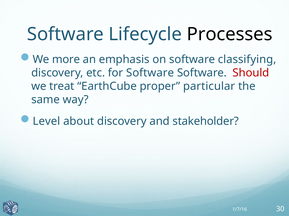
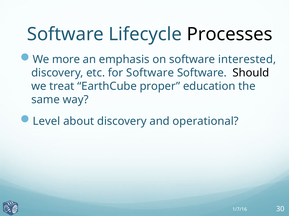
classifying: classifying -> interested
Should colour: red -> black
particular: particular -> education
stakeholder: stakeholder -> operational
